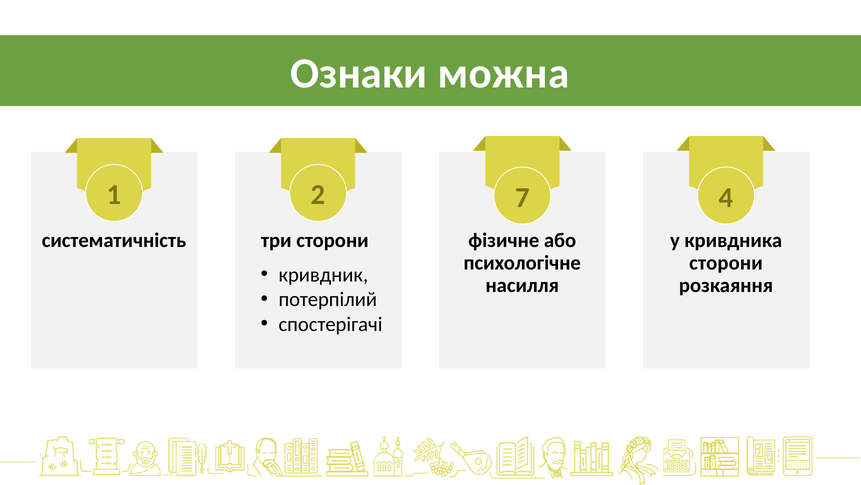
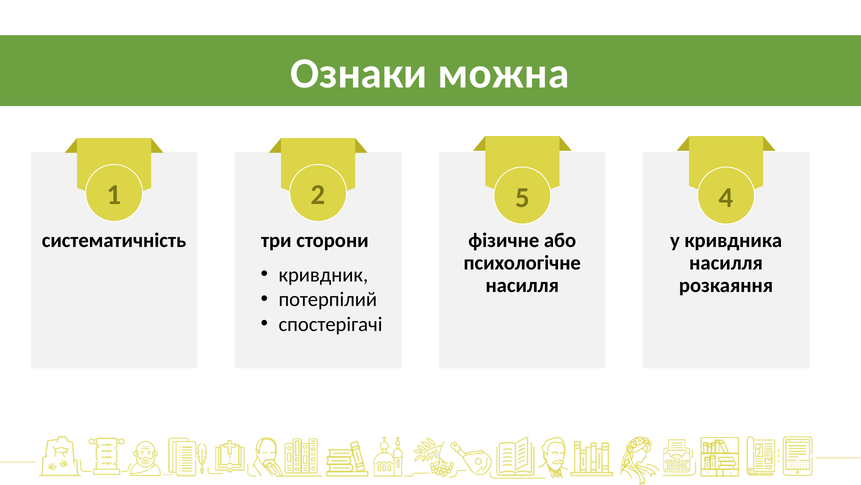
7: 7 -> 5
сторони at (726, 263): сторони -> насилля
